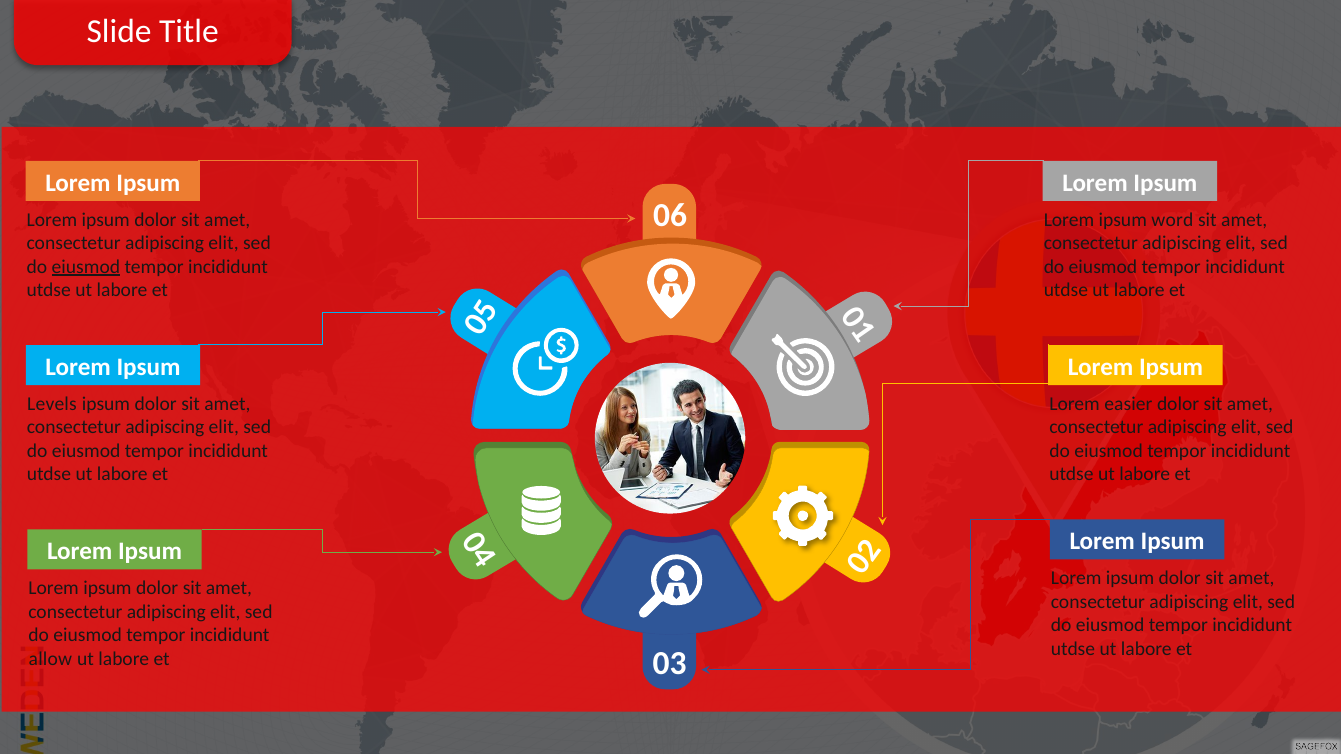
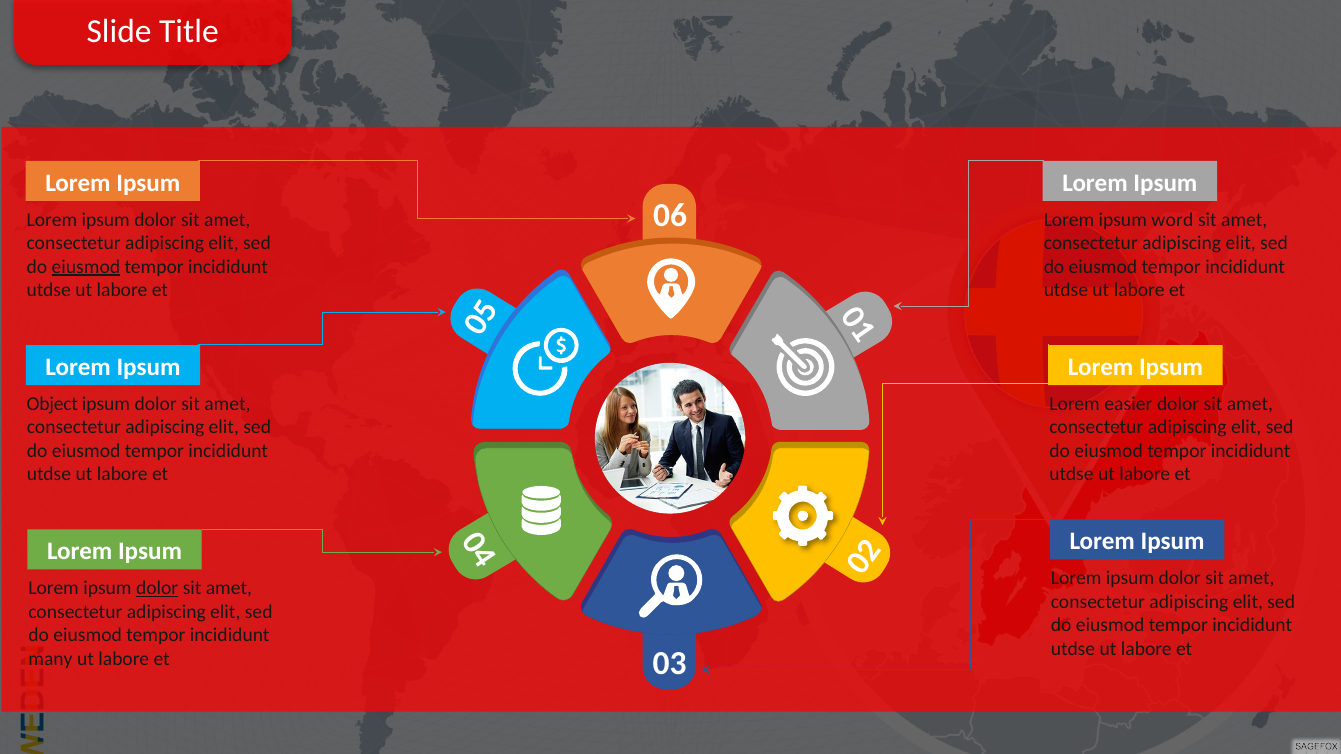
Levels: Levels -> Object
dolor at (157, 588) underline: none -> present
allow: allow -> many
